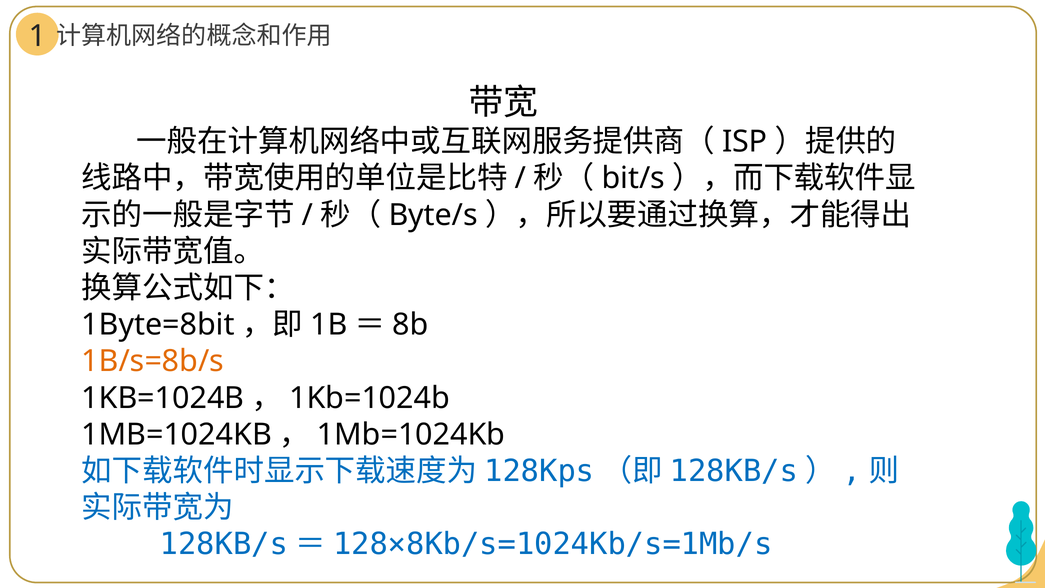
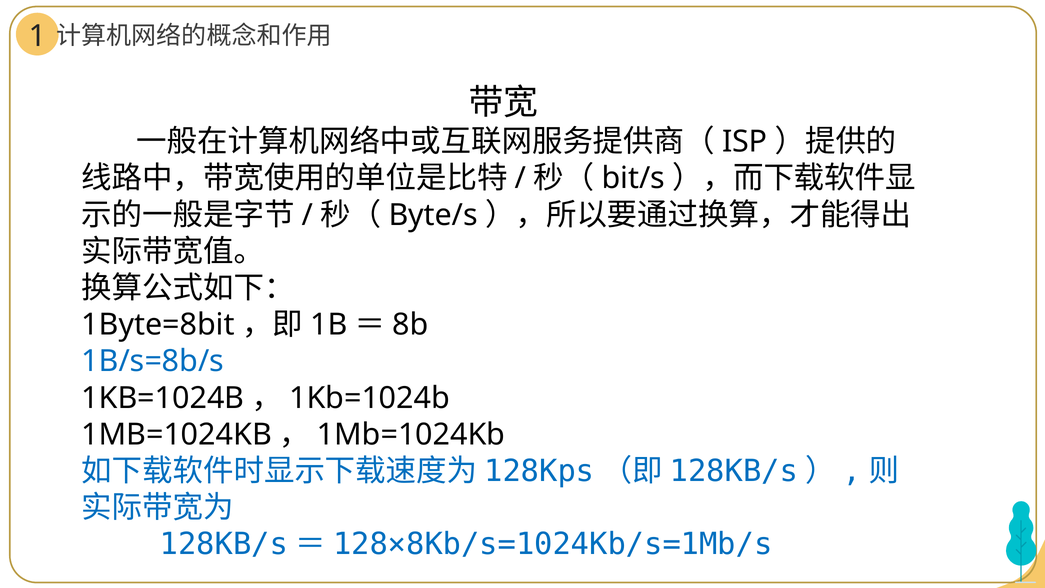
1B/s=8b/s colour: orange -> blue
